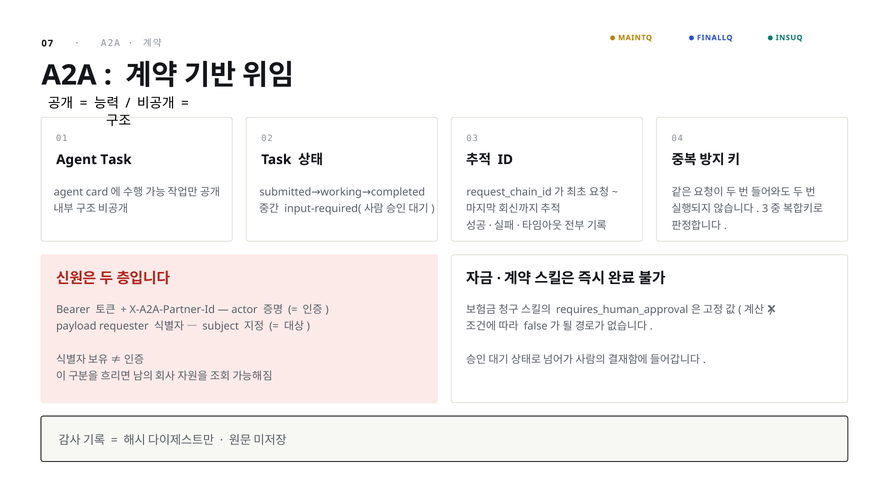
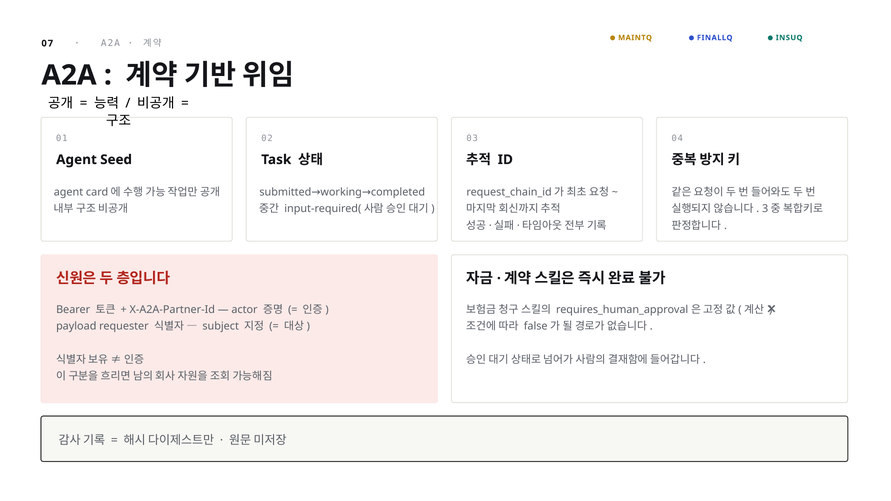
Agent Task: Task -> Seed
